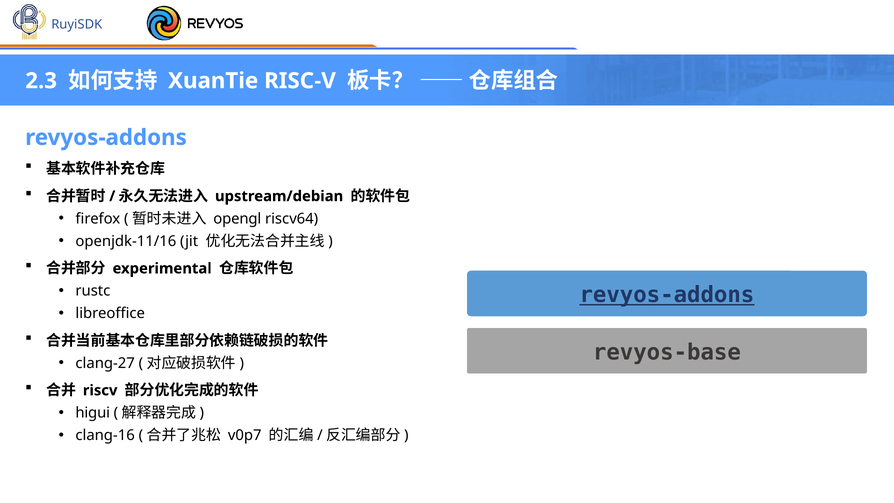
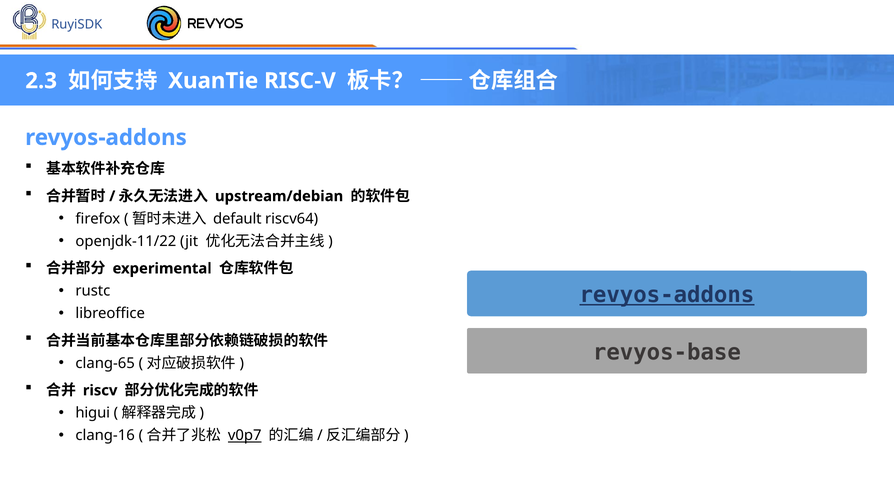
opengl: opengl -> default
openjdk-11/16: openjdk-11/16 -> openjdk-11/22
clang-27: clang-27 -> clang-65
v0p7 underline: none -> present
